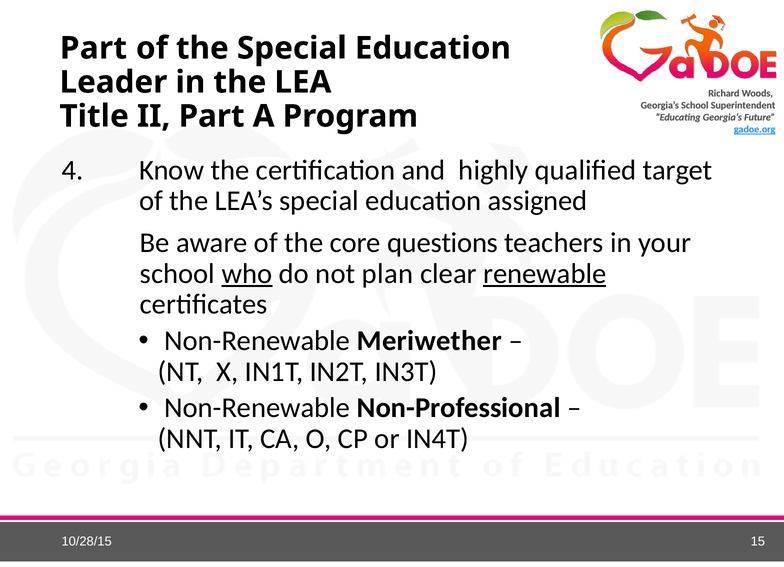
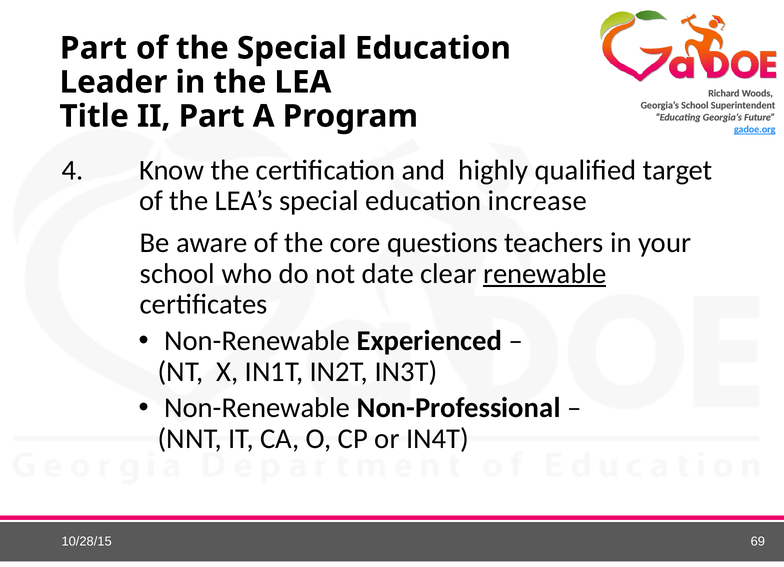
assigned: assigned -> increase
who underline: present -> none
plan: plan -> date
Meriwether: Meriwether -> Experienced
15: 15 -> 69
